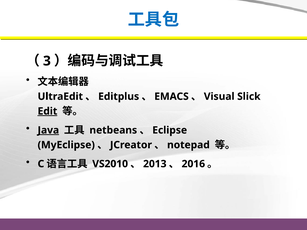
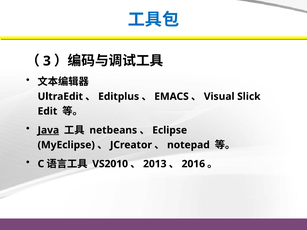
Edit underline: present -> none
